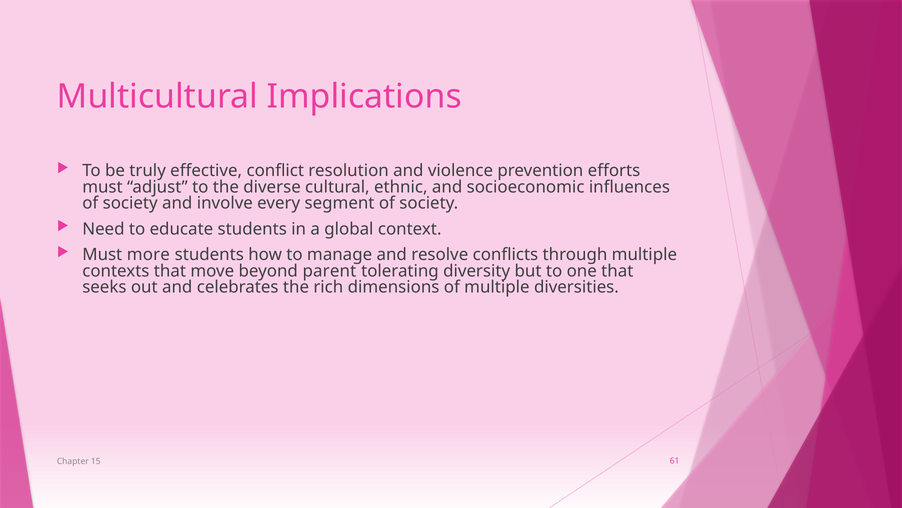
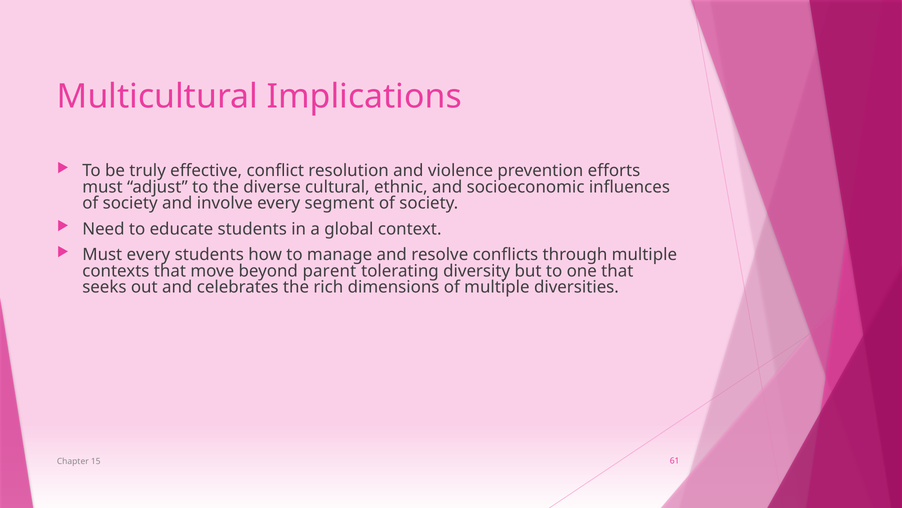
Must more: more -> every
